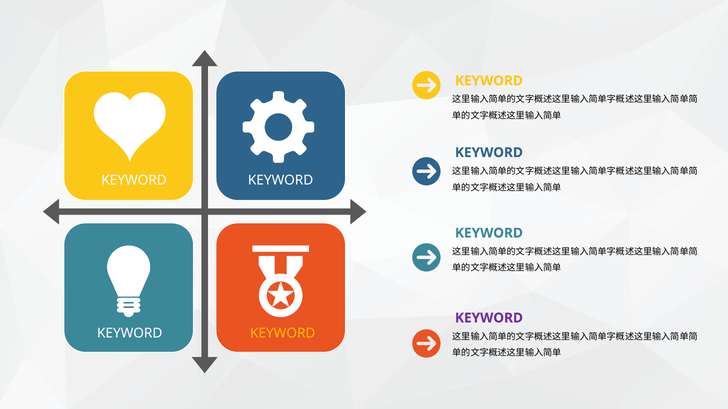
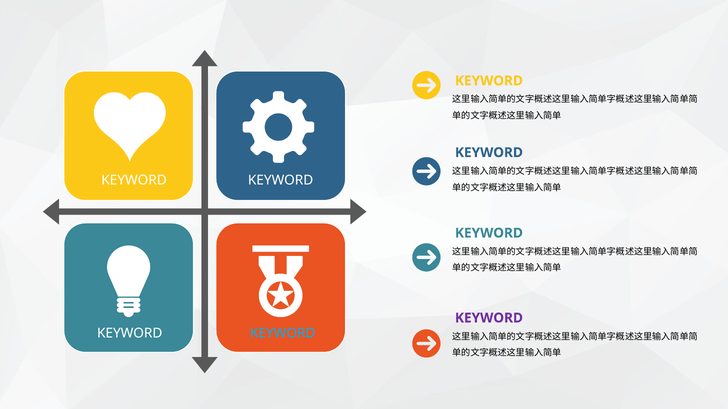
KEYWORD at (283, 334) colour: yellow -> light blue
